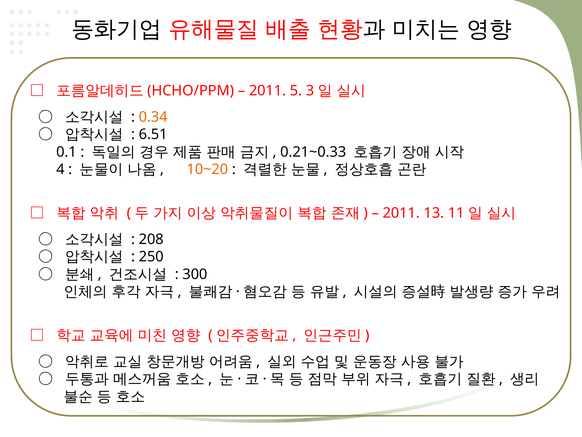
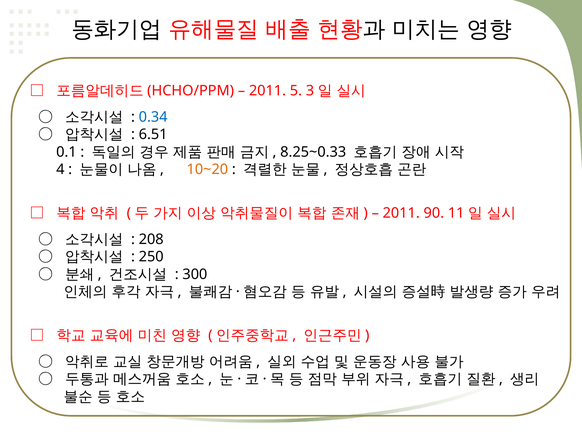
0.34 colour: orange -> blue
0.21~0.33: 0.21~0.33 -> 8.25~0.33
13: 13 -> 90
